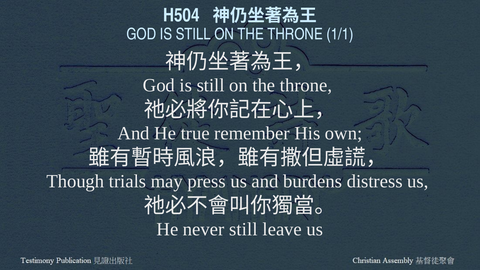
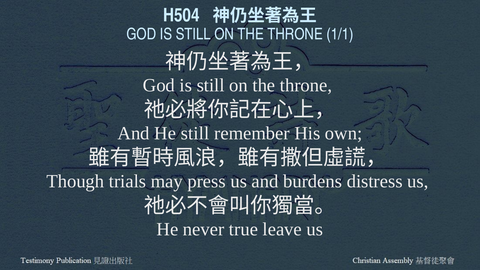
He true: true -> still
never still: still -> true
